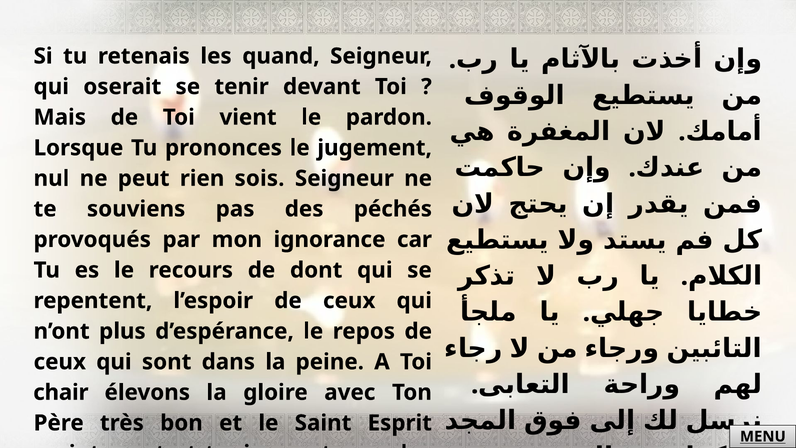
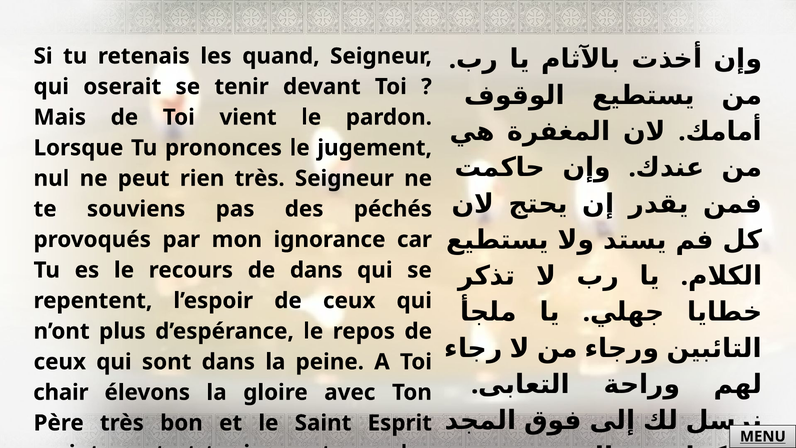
rien sois: sois -> très
de dont: dont -> dans
